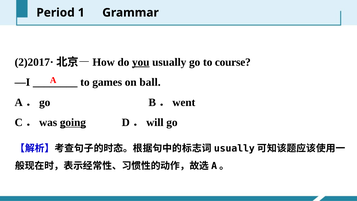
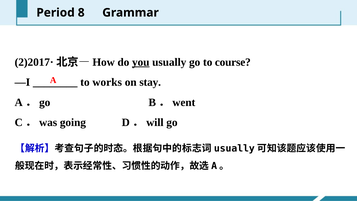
1: 1 -> 8
games: games -> works
ball: ball -> stay
going underline: present -> none
